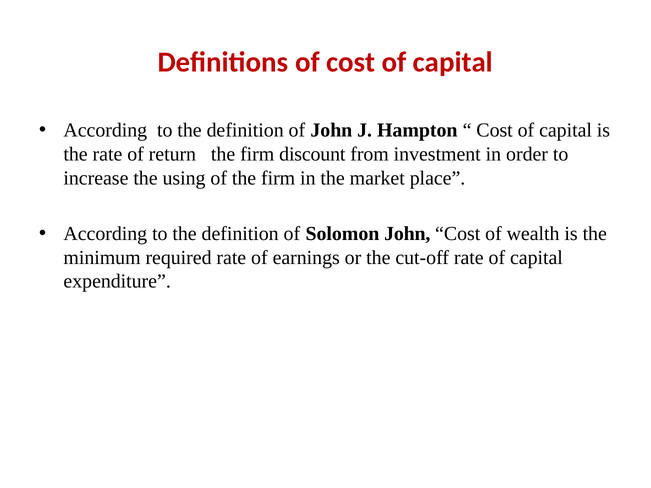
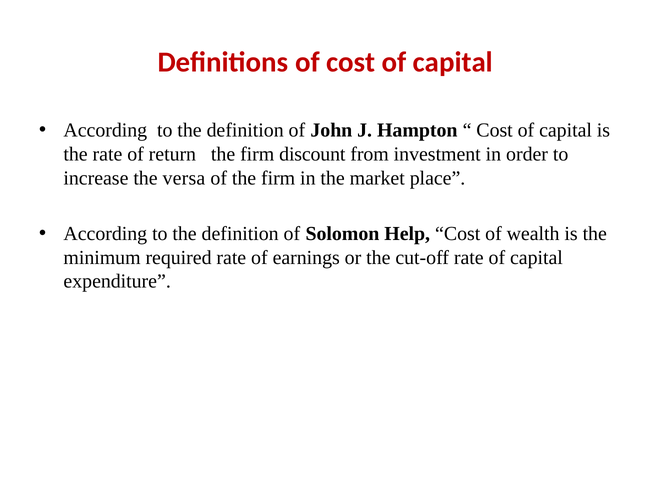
using: using -> versa
Solomon John: John -> Help
